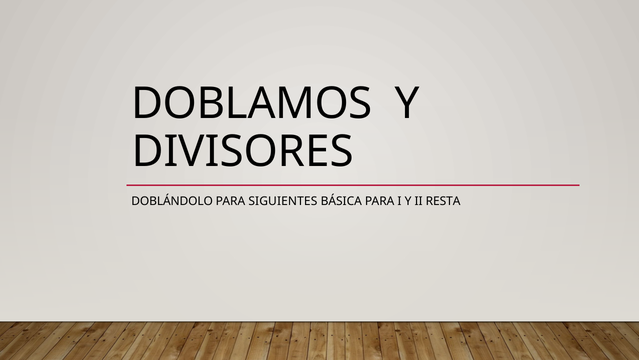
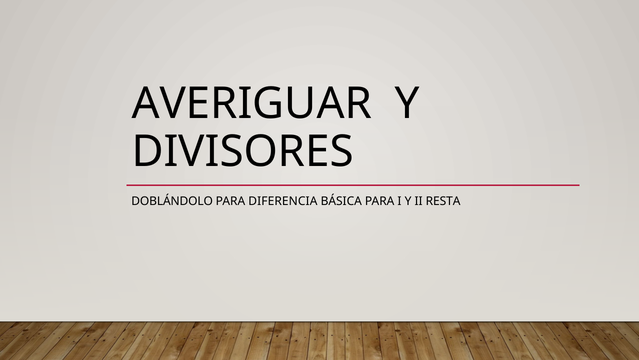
DOBLAMOS: DOBLAMOS -> AVERIGUAR
SIGUIENTES: SIGUIENTES -> DIFERENCIA
